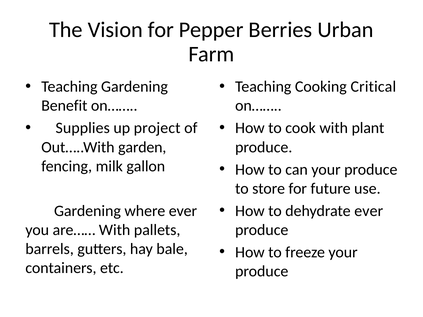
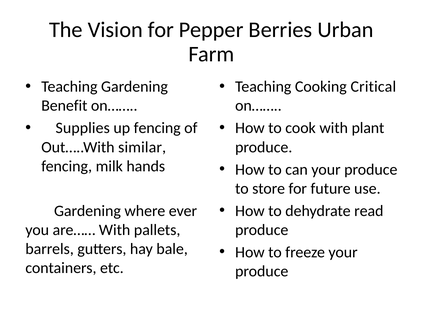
up project: project -> fencing
garden: garden -> similar
gallon: gallon -> hands
dehydrate ever: ever -> read
